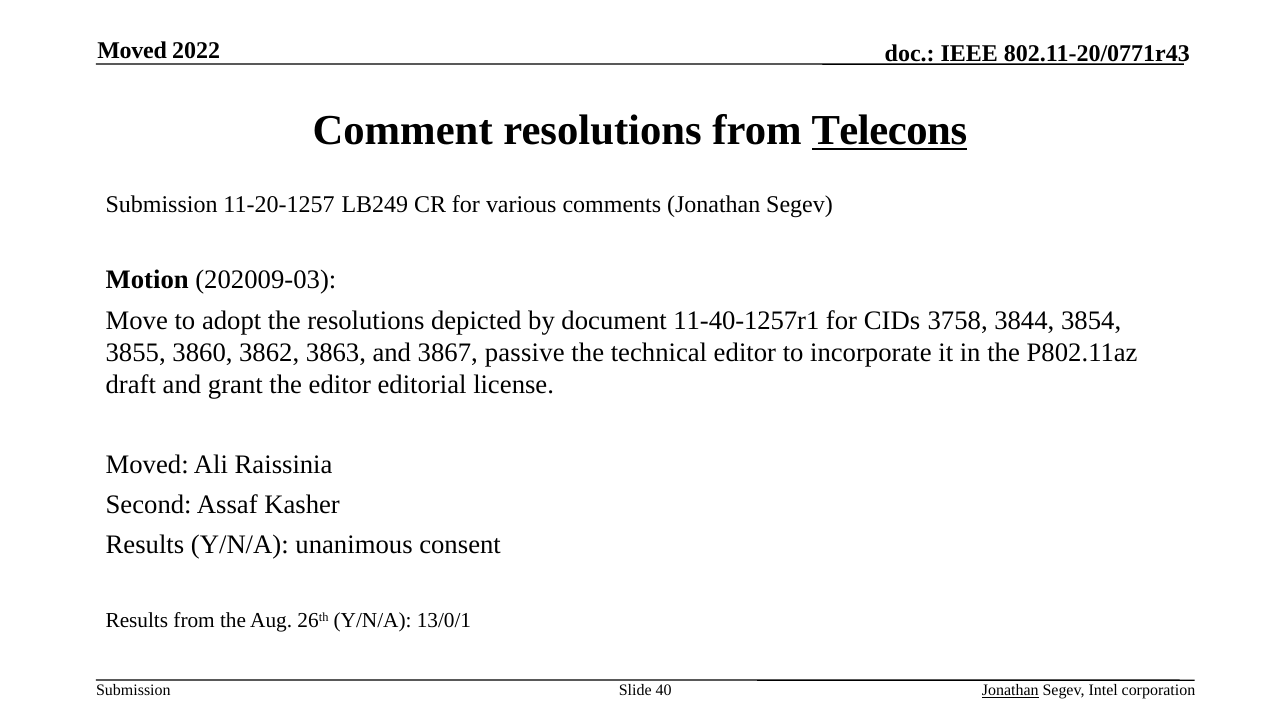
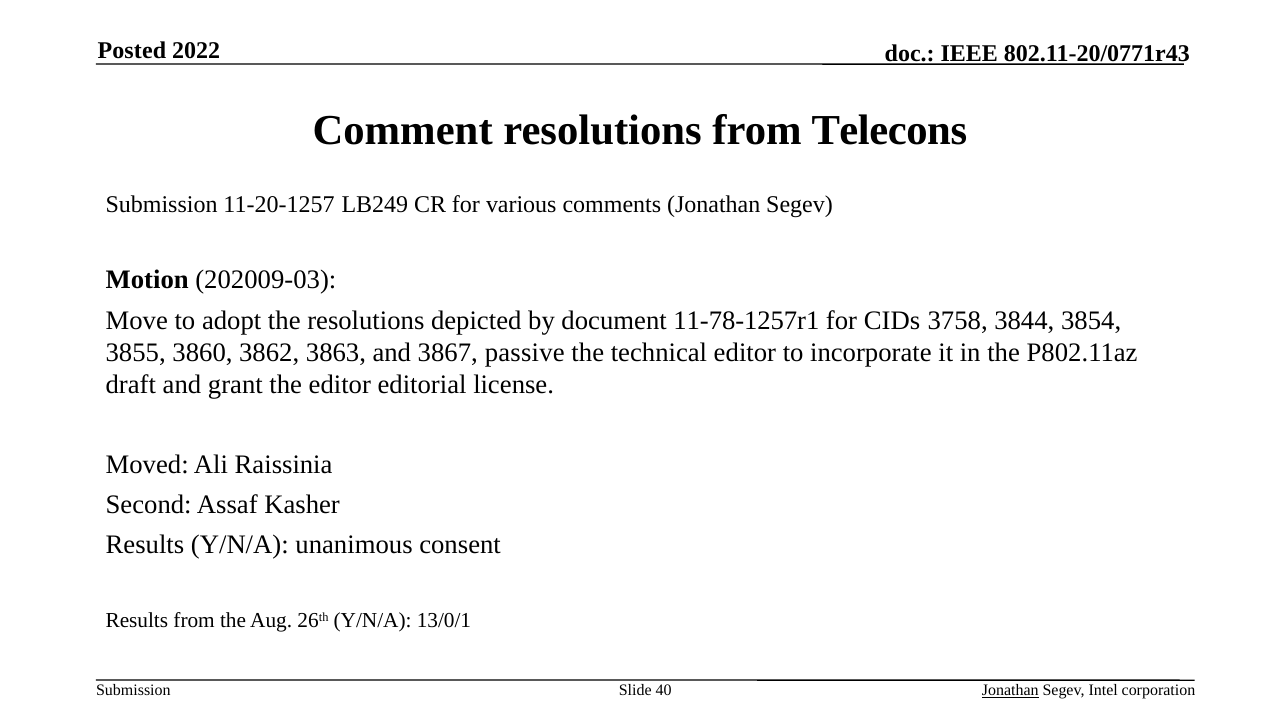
Moved at (132, 51): Moved -> Posted
Telecons underline: present -> none
11-40-1257r1: 11-40-1257r1 -> 11-78-1257r1
